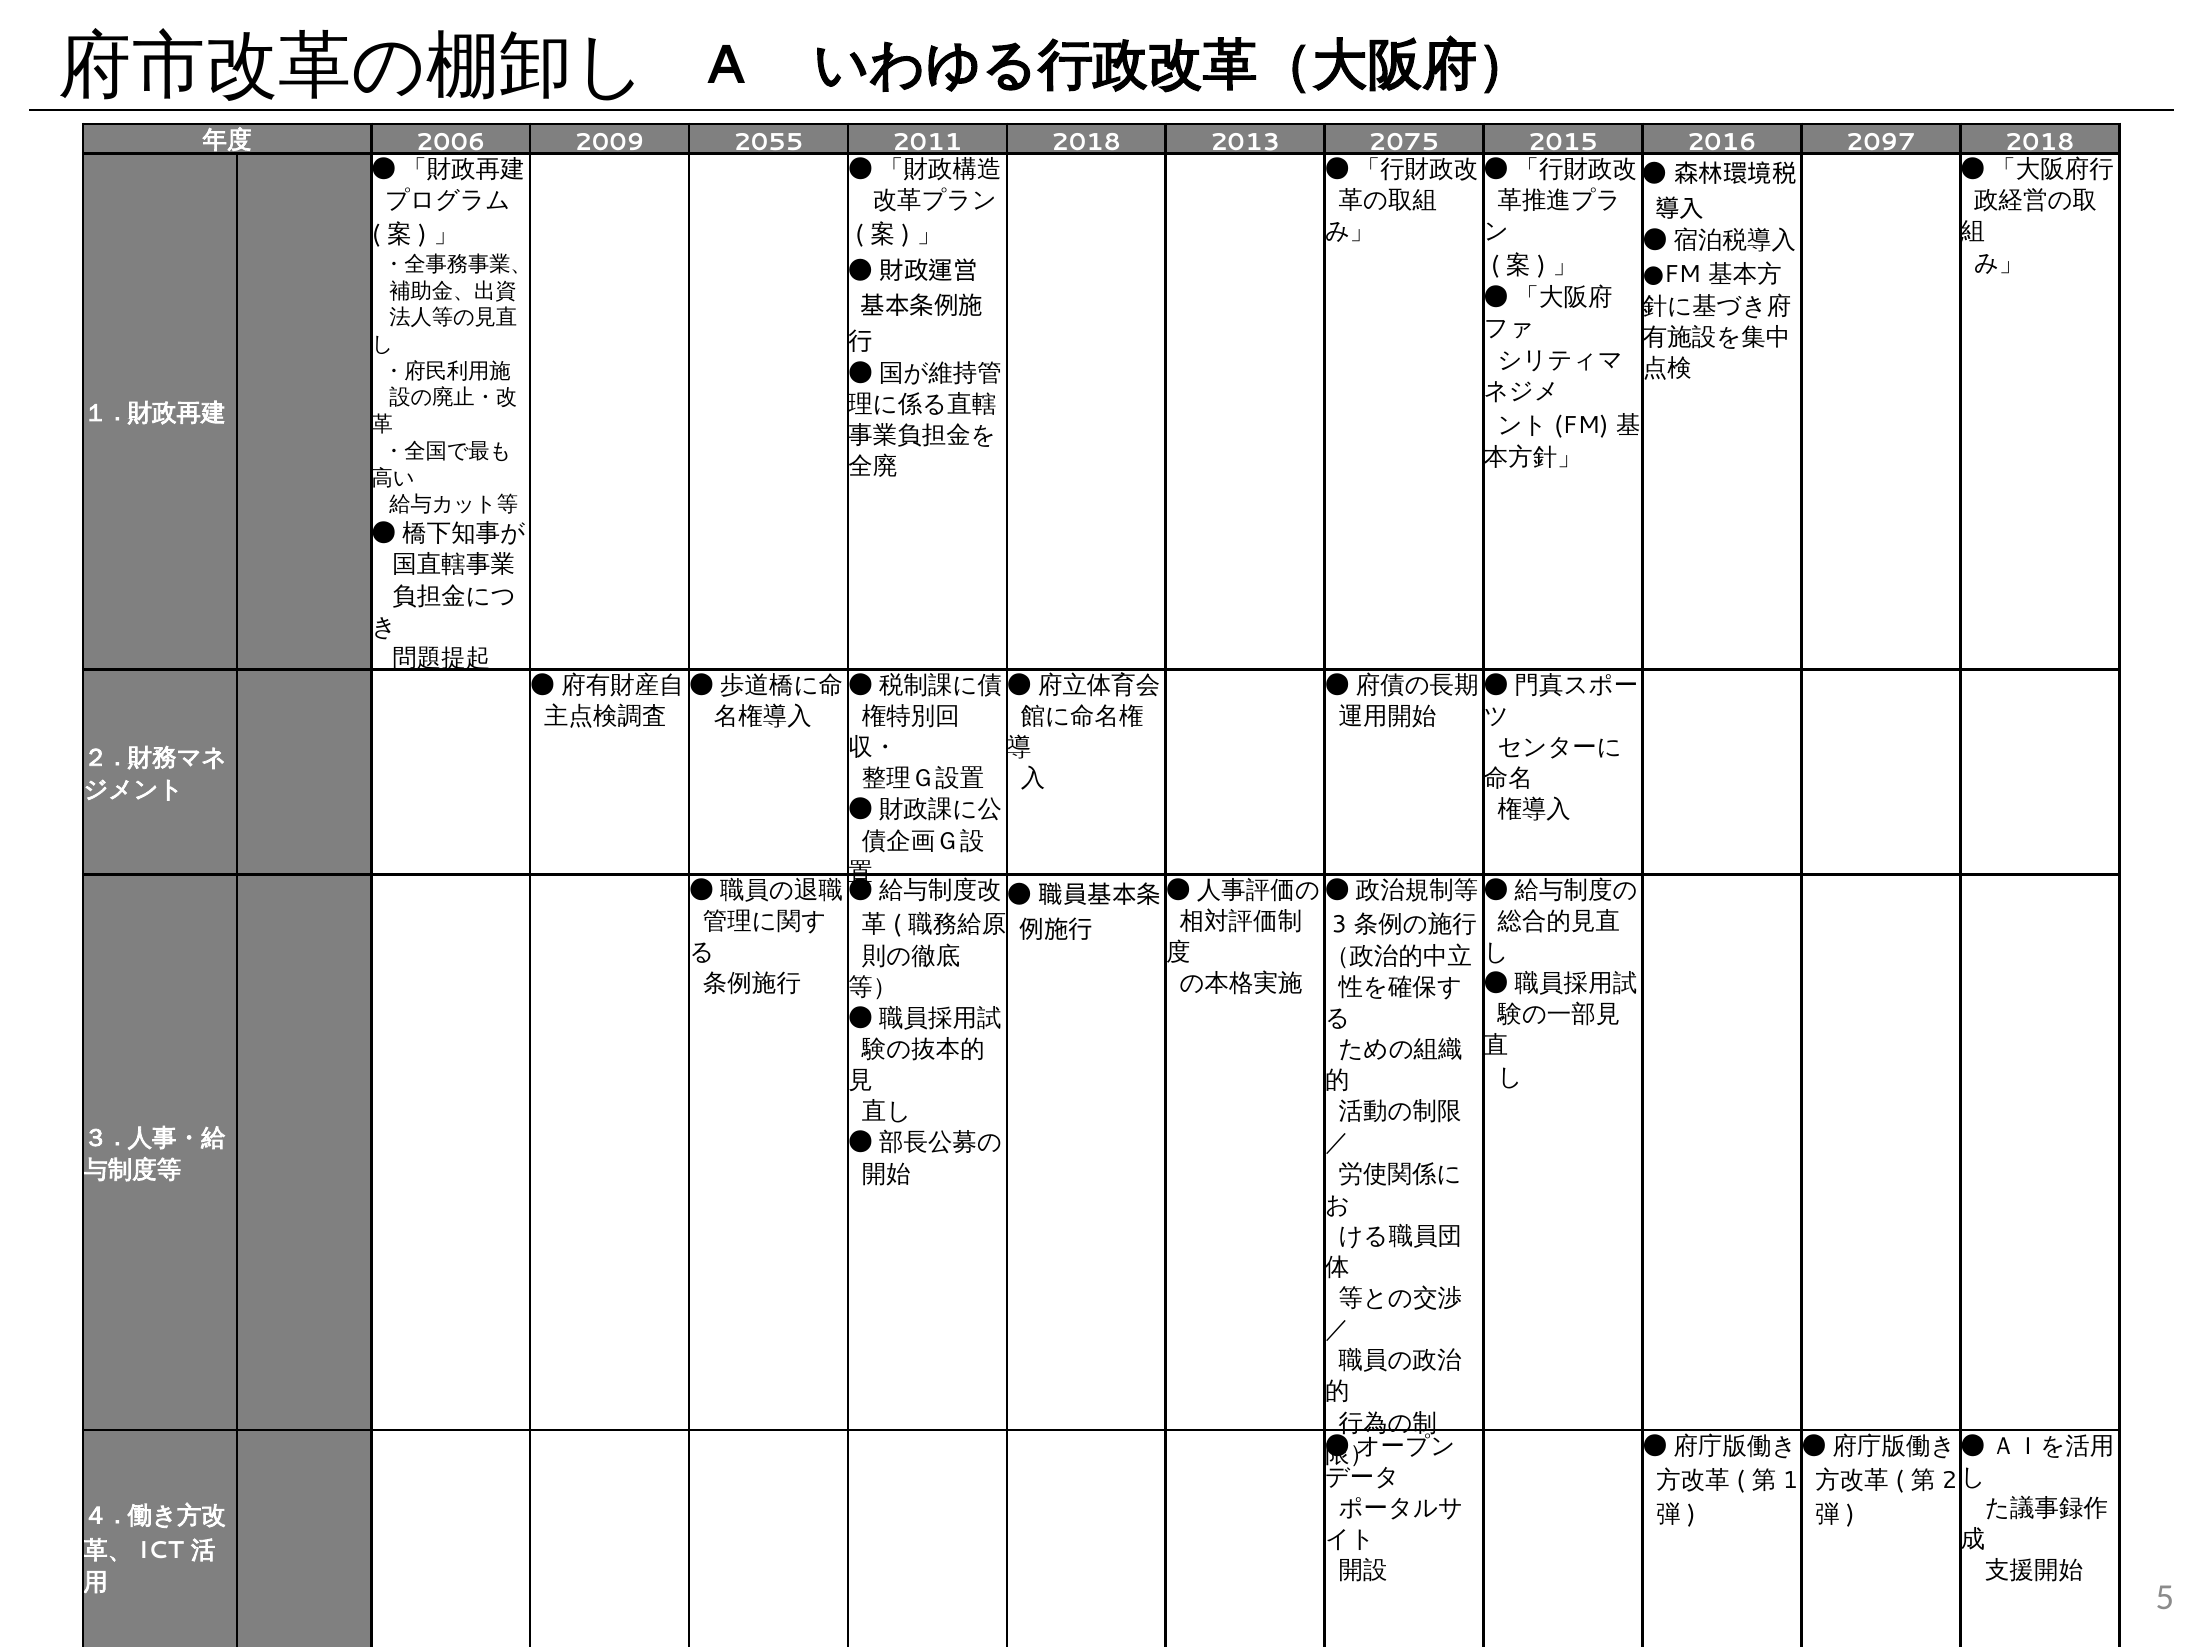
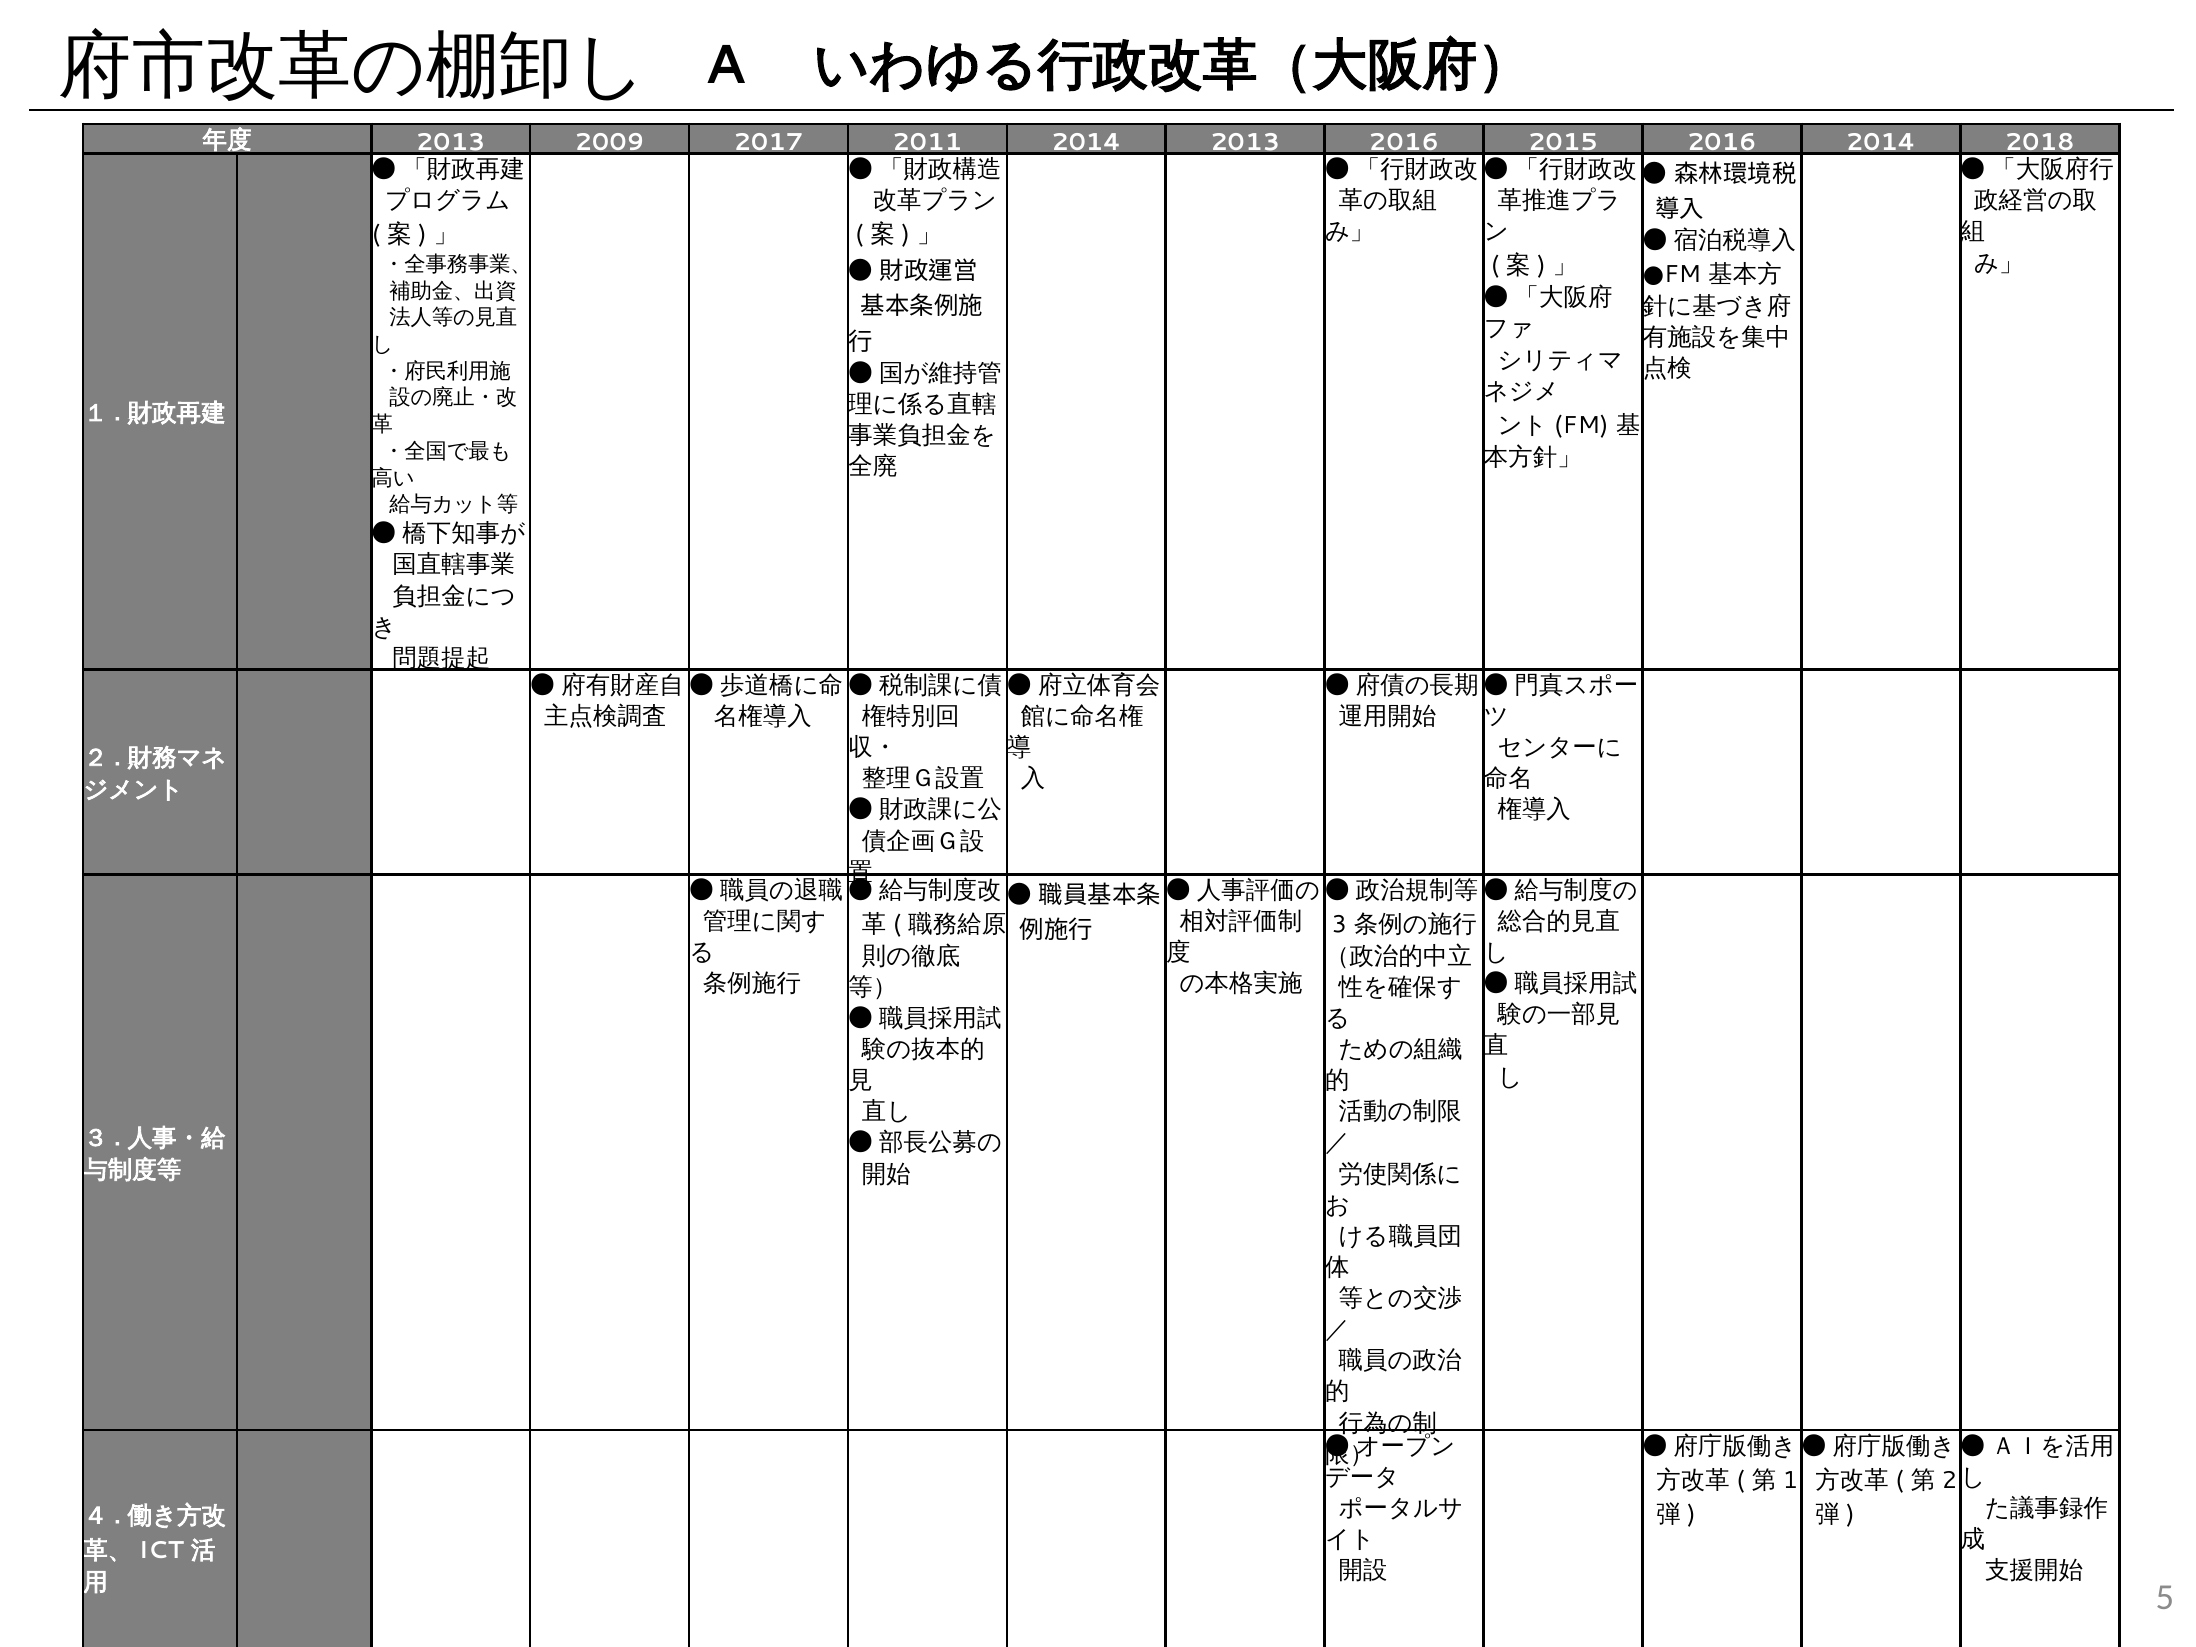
2006 at (451, 143): 2006 -> 2013
2055: 2055 -> 2017
2011 2018: 2018 -> 2014
2013 2075: 2075 -> 2016
2016 2097: 2097 -> 2014
